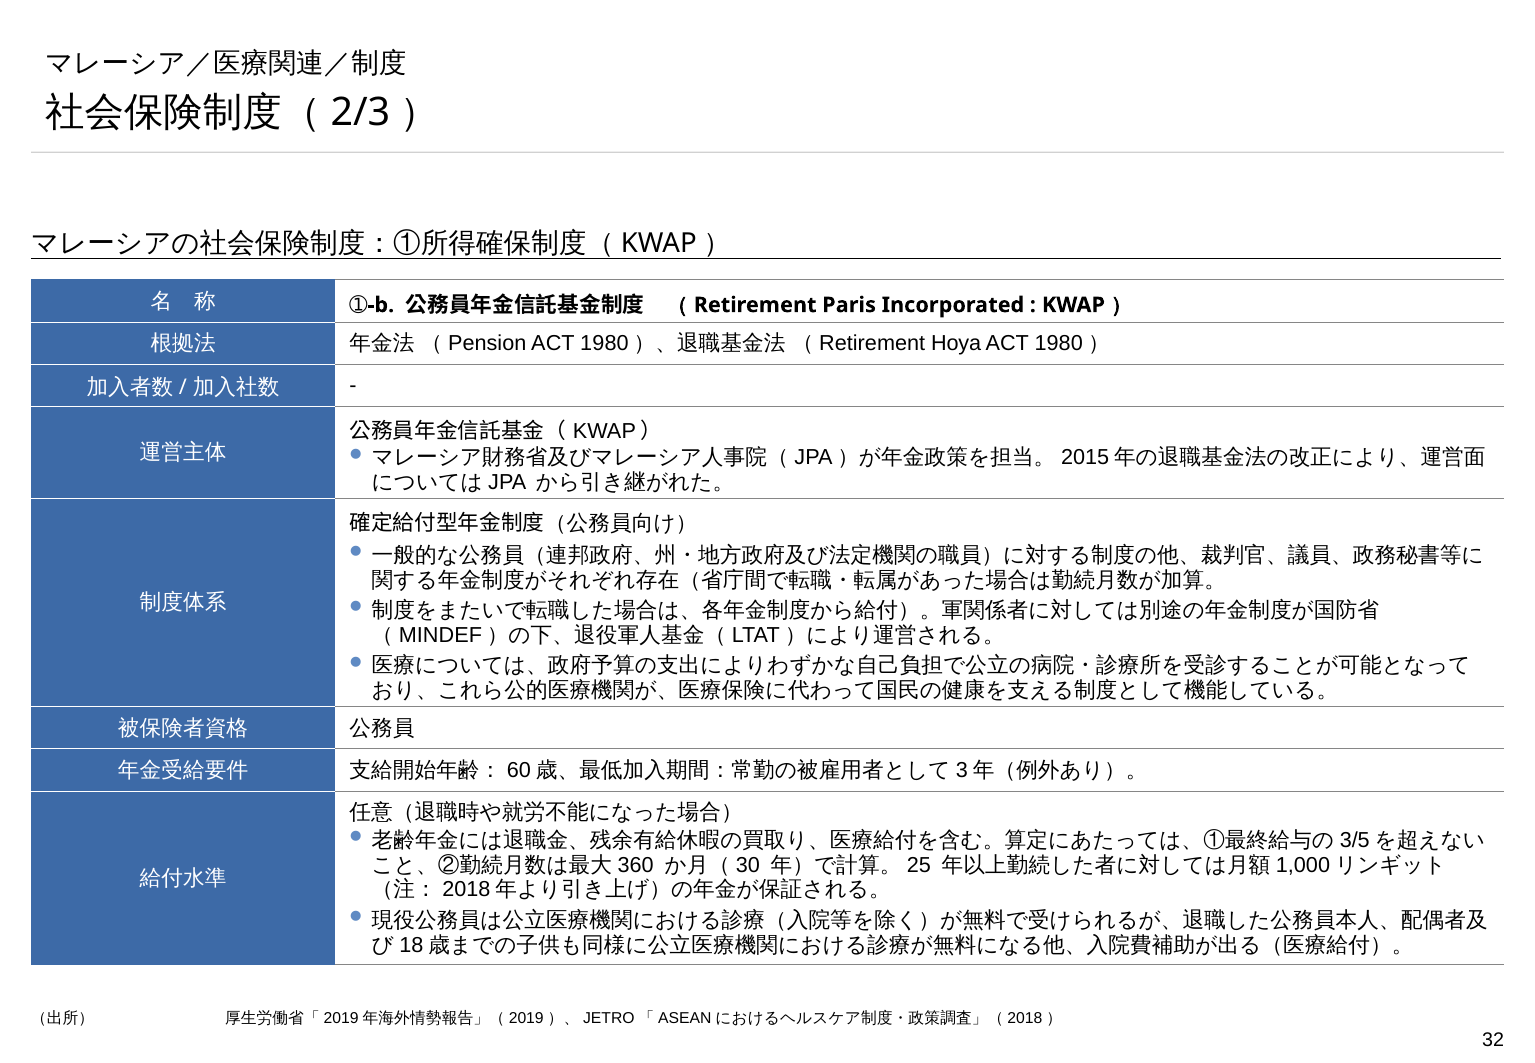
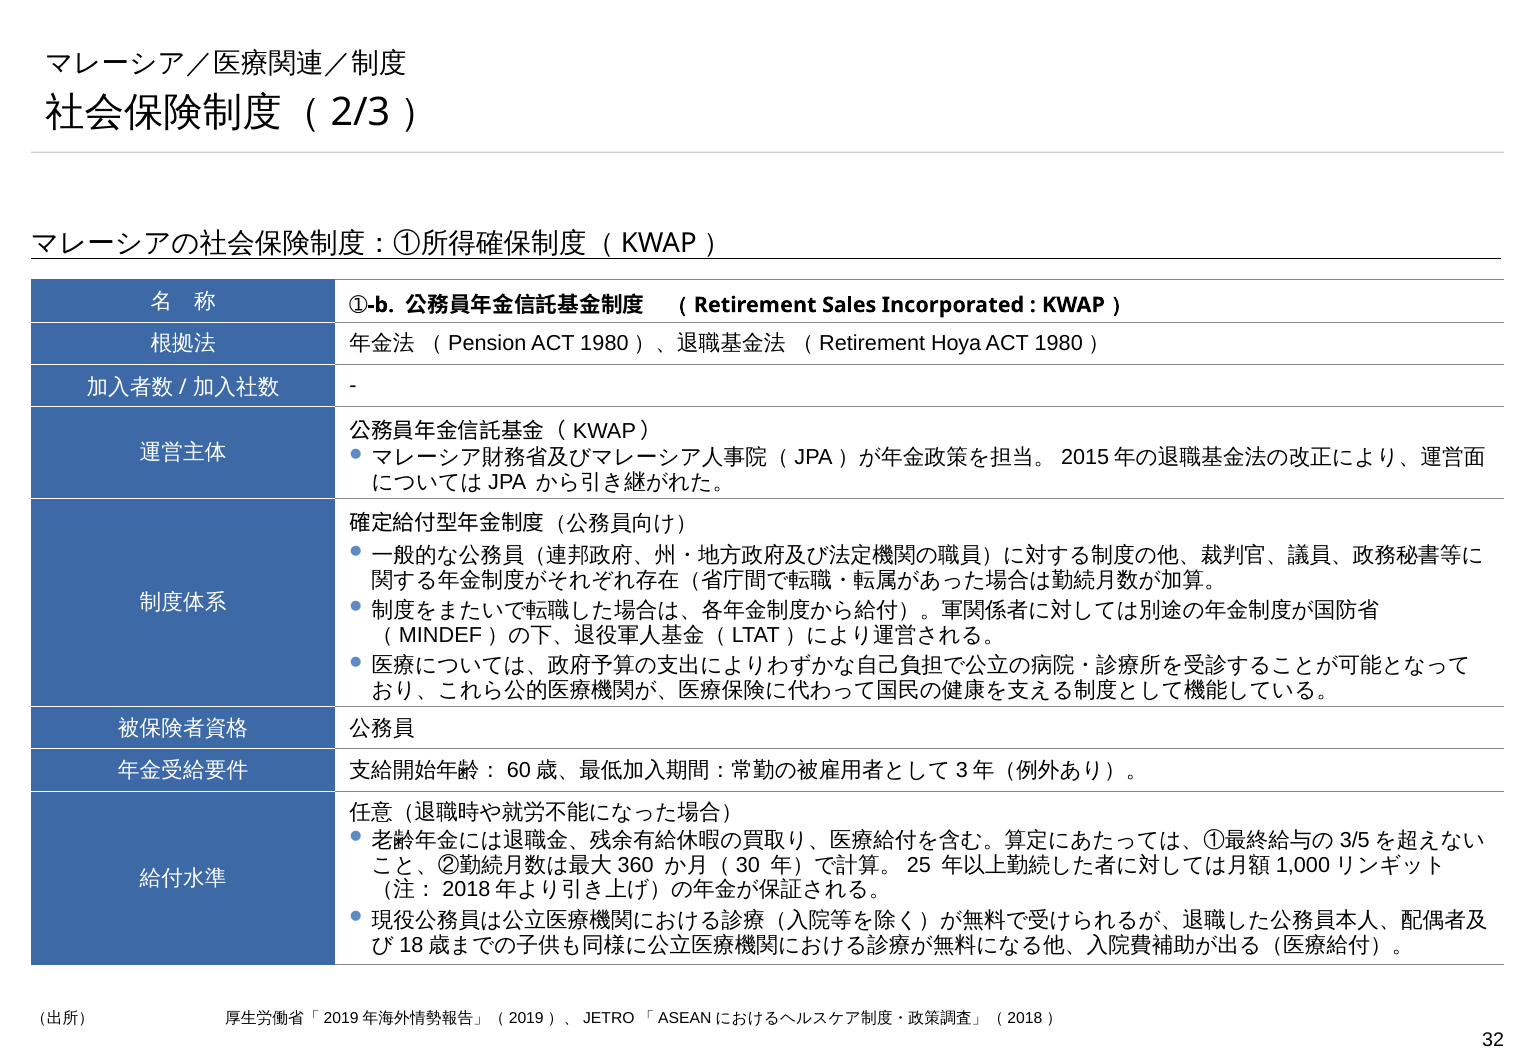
Paris: Paris -> Sales
